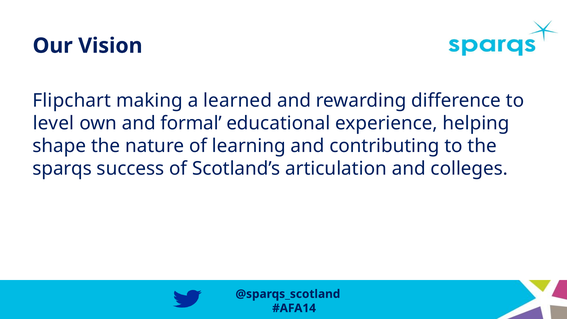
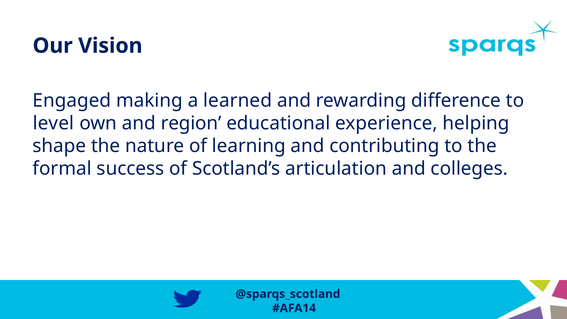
Flipchart: Flipchart -> Engaged
formal: formal -> region
sparqs: sparqs -> formal
